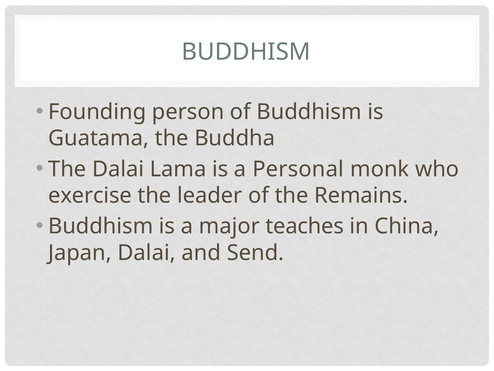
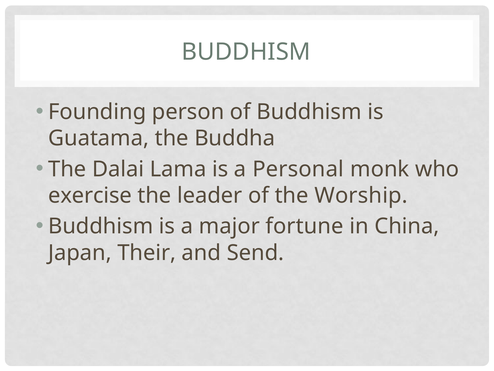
Remains: Remains -> Worship
teaches: teaches -> fortune
Japan Dalai: Dalai -> Their
